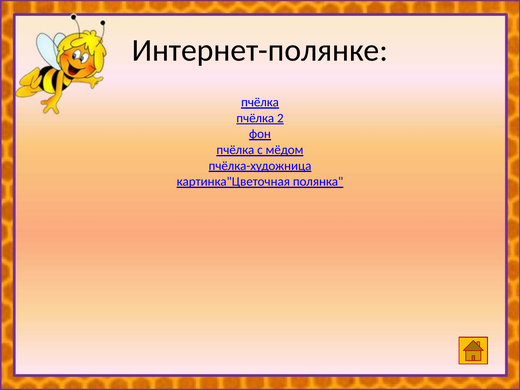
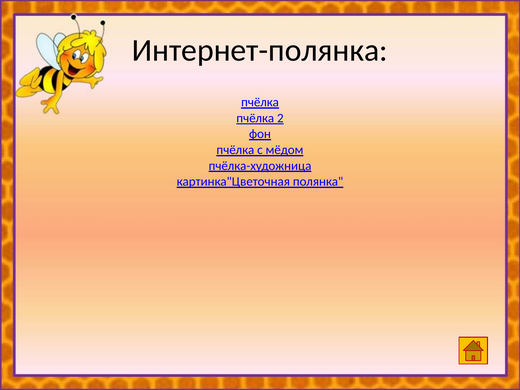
Интернет-полянке: Интернет-полянке -> Интернет-полянка
